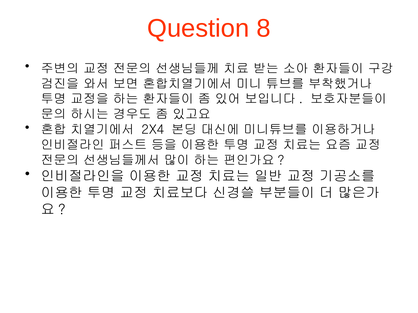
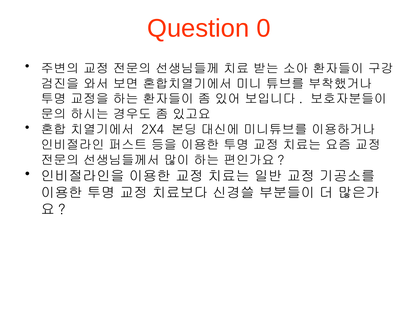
8: 8 -> 0
